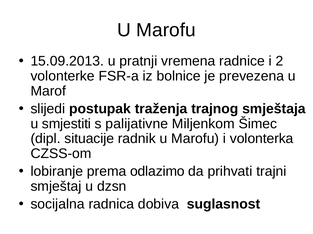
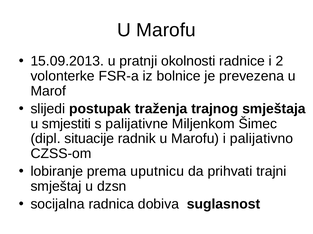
vremena: vremena -> okolnosti
volonterka: volonterka -> palijativno
odlazimo: odlazimo -> uputnicu
